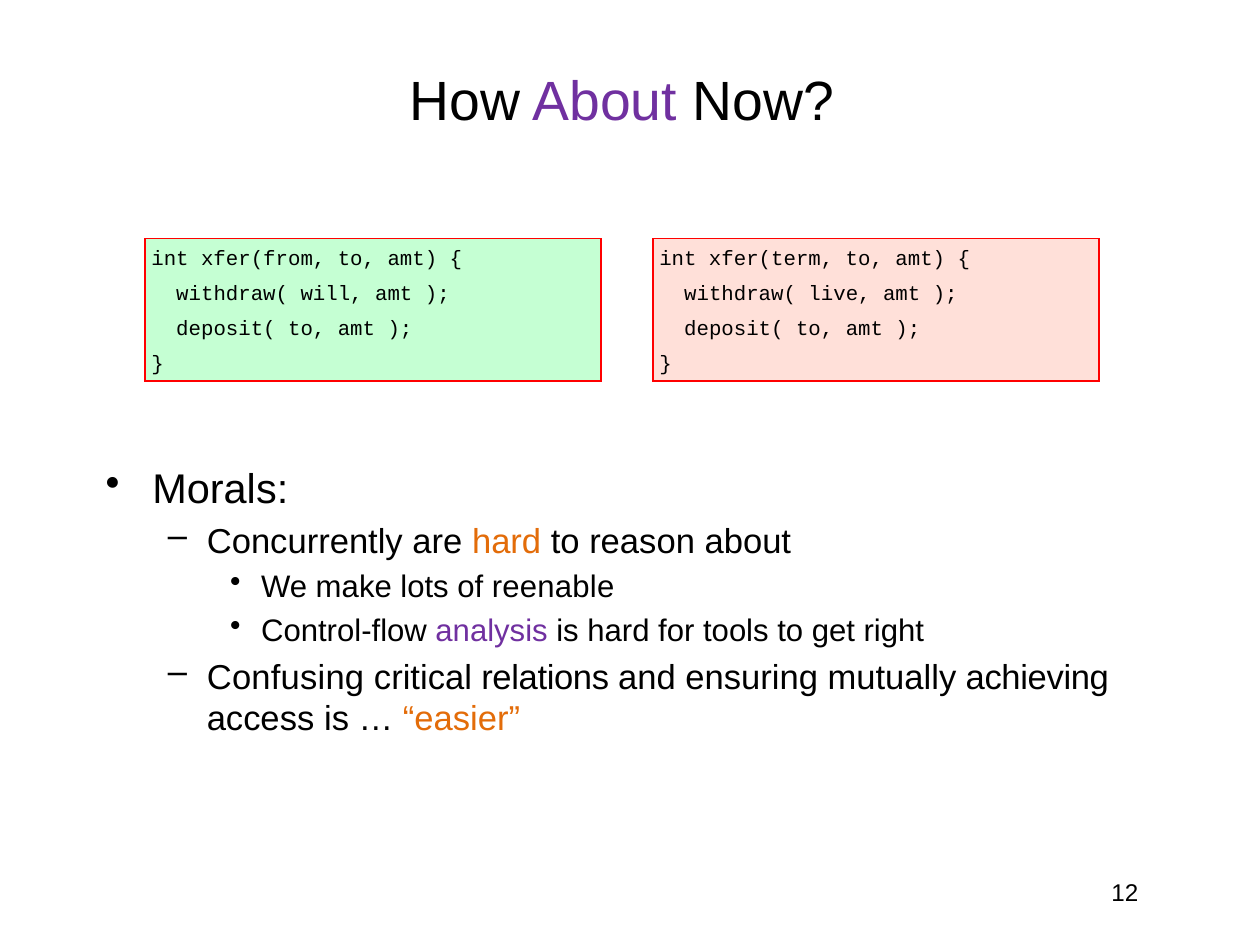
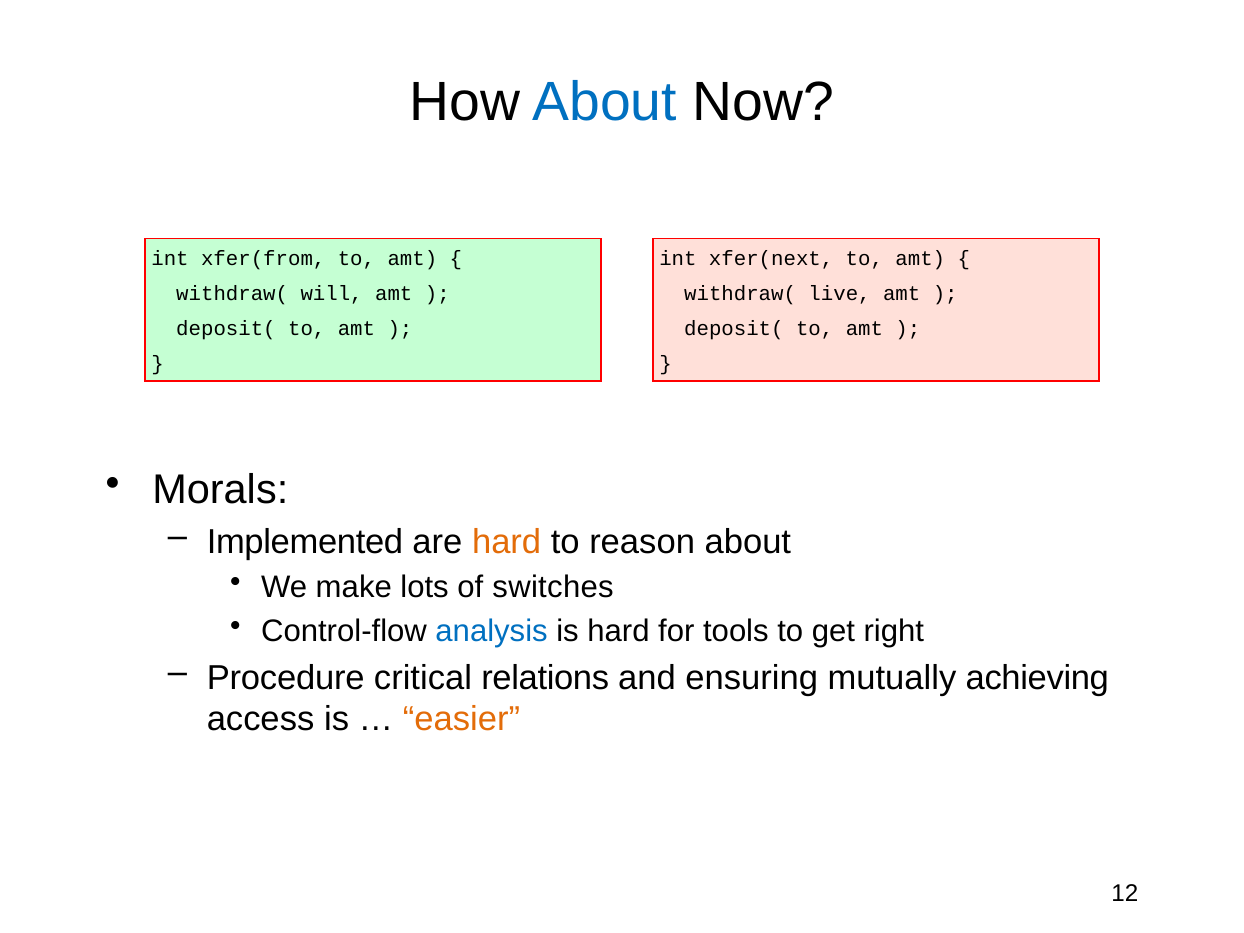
About at (605, 102) colour: purple -> blue
xfer(term: xfer(term -> xfer(next
Concurrently: Concurrently -> Implemented
reenable: reenable -> switches
analysis colour: purple -> blue
Confusing: Confusing -> Procedure
